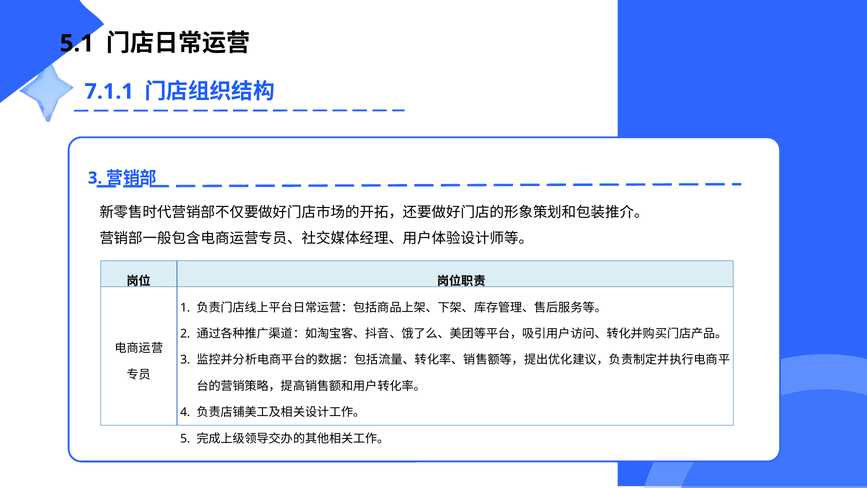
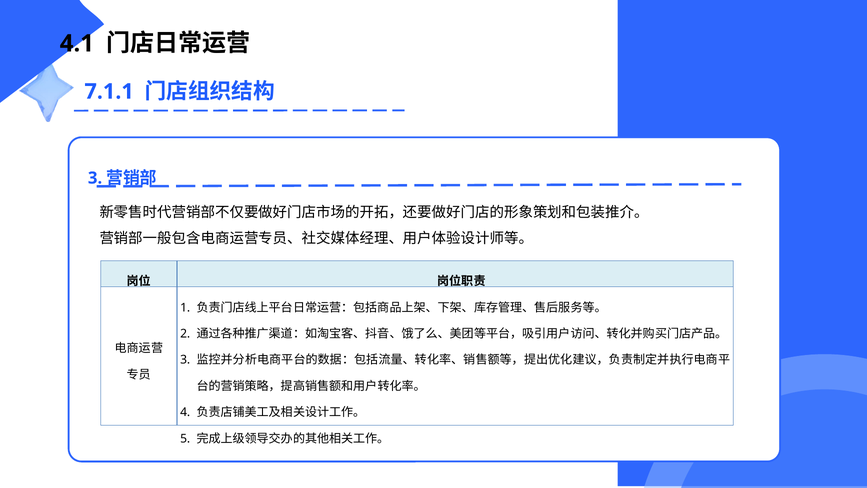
5.1: 5.1 -> 4.1
